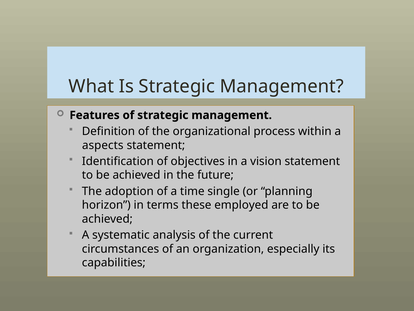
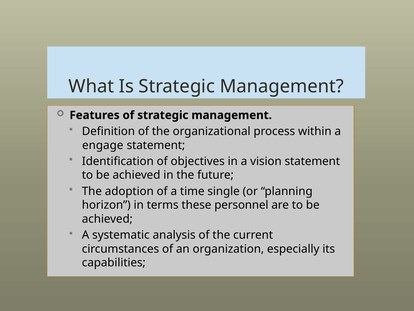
aspects: aspects -> engage
employed: employed -> personnel
